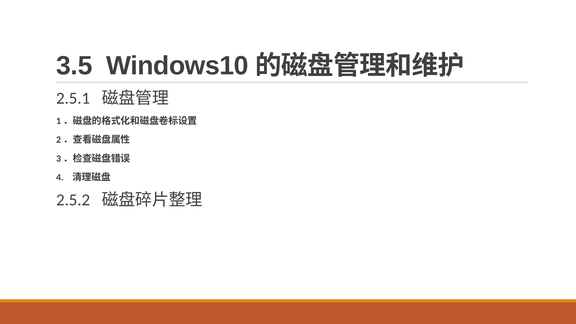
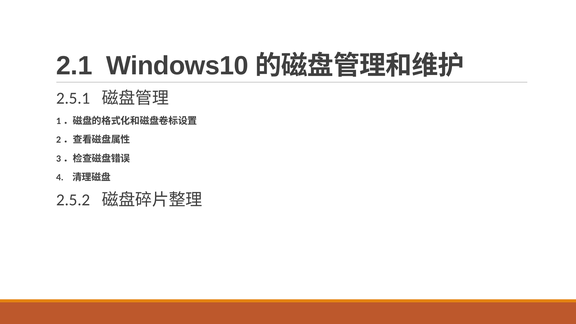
3.5: 3.5 -> 2.1
